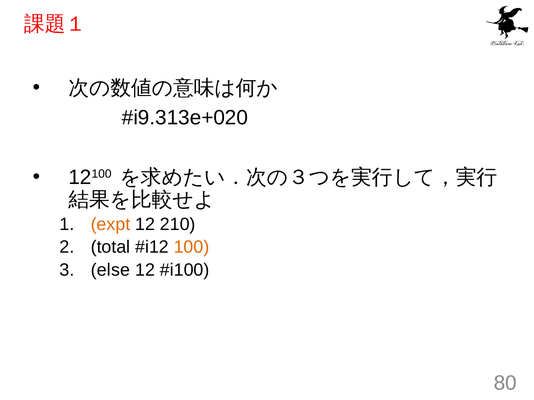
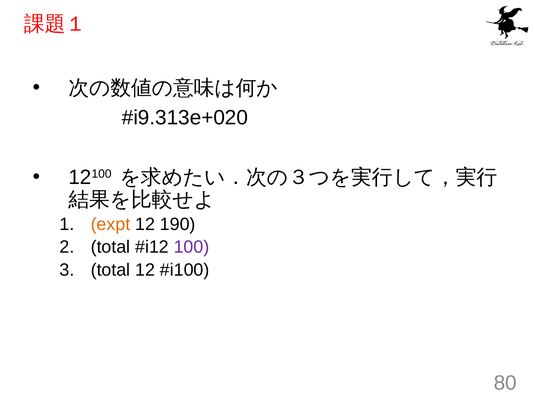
210: 210 -> 190
100 colour: orange -> purple
else at (110, 270): else -> total
